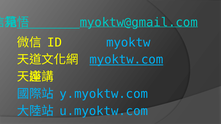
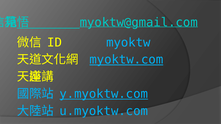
y.myoktw.com underline: none -> present
